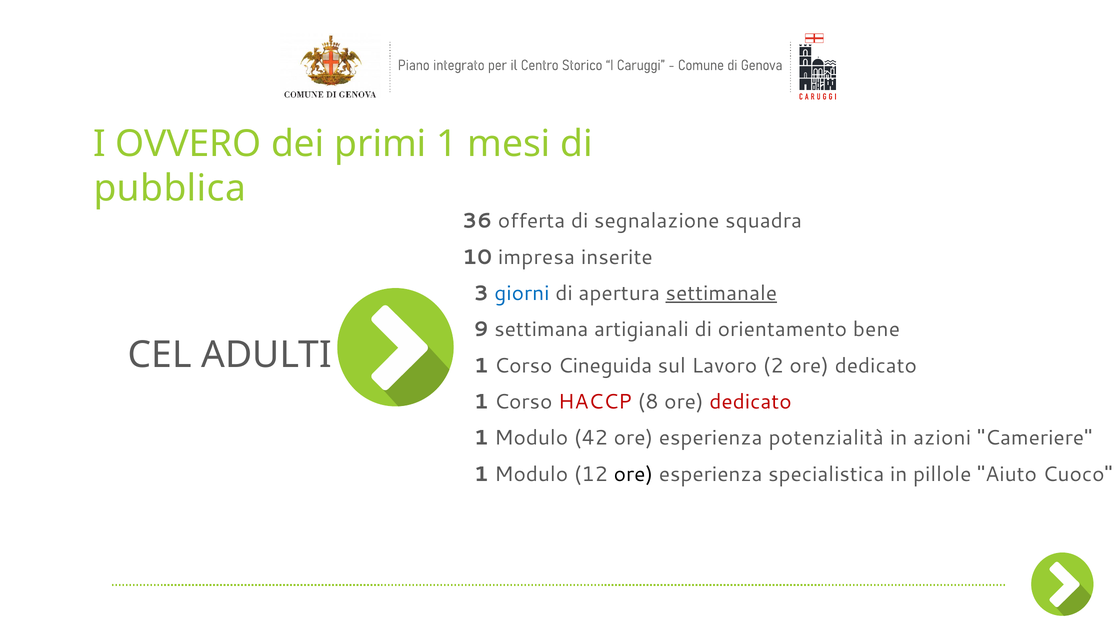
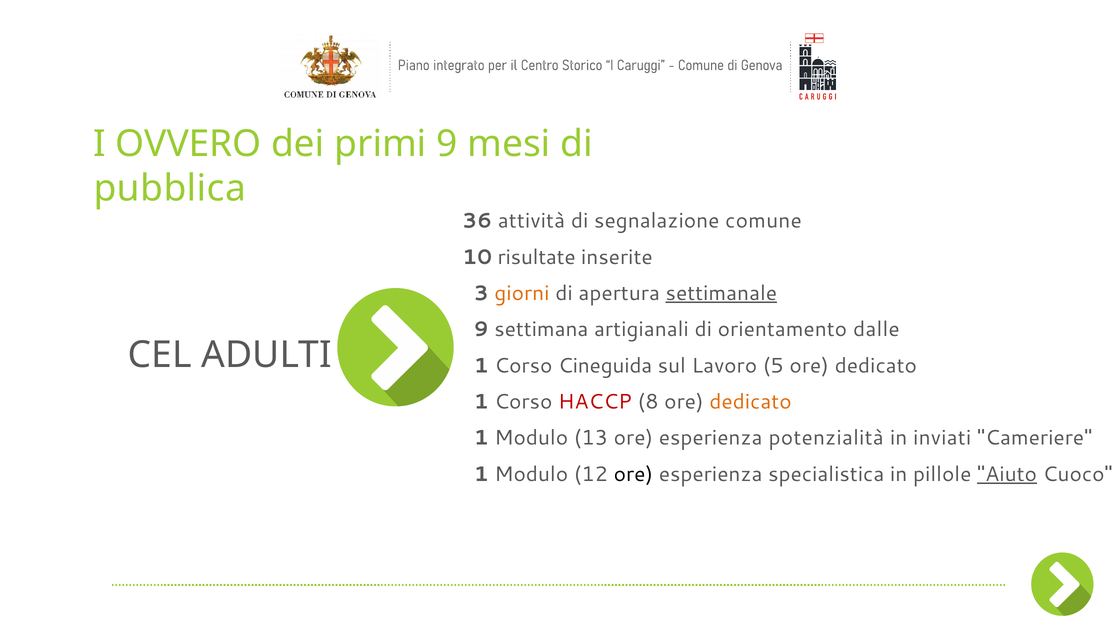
primi 1: 1 -> 9
offerta: offerta -> attività
squadra: squadra -> comune
impresa: impresa -> risultate
giorni colour: blue -> orange
bene: bene -> dalle
2: 2 -> 5
dedicato at (750, 402) colour: red -> orange
42: 42 -> 13
azioni: azioni -> inviati
Aiuto underline: none -> present
